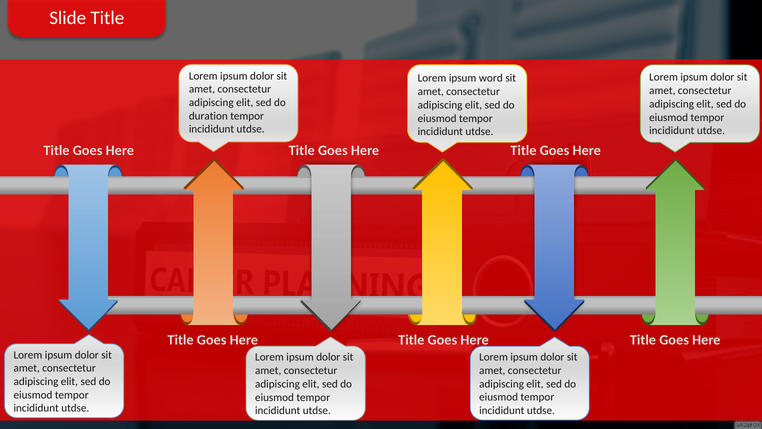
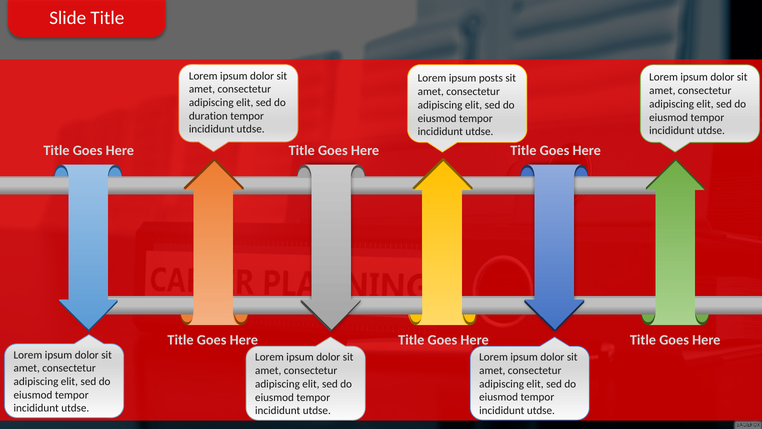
word: word -> posts
